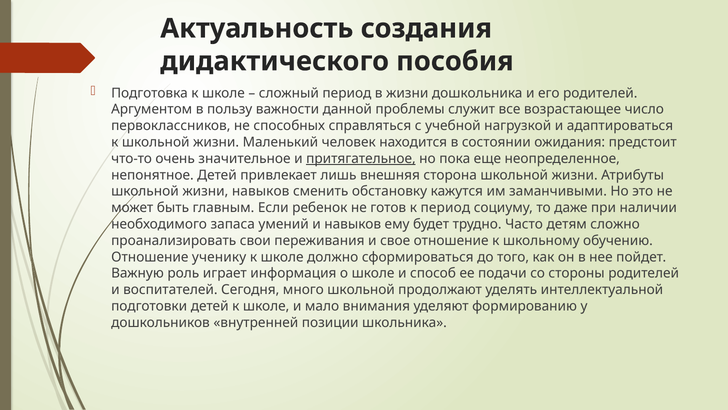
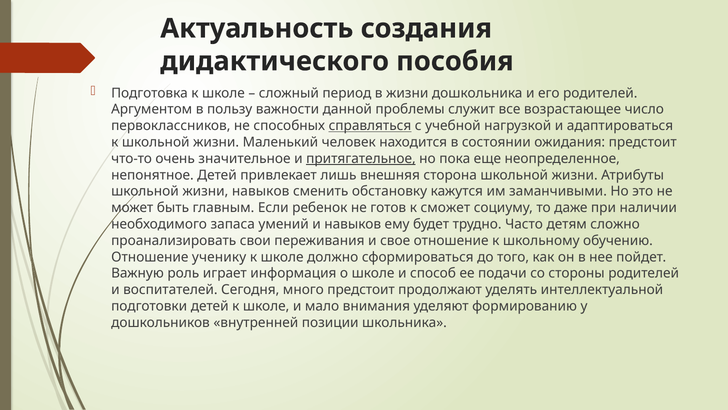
справляться underline: none -> present
к период: период -> сможет
много школьной: школьной -> предстоит
